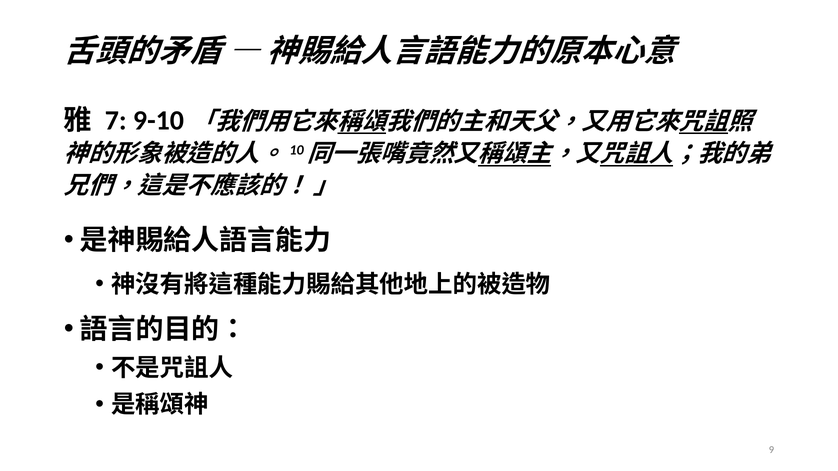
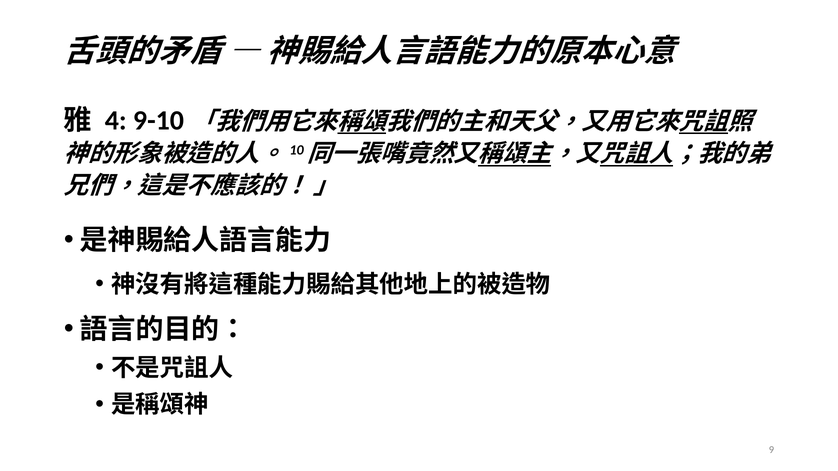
7: 7 -> 4
